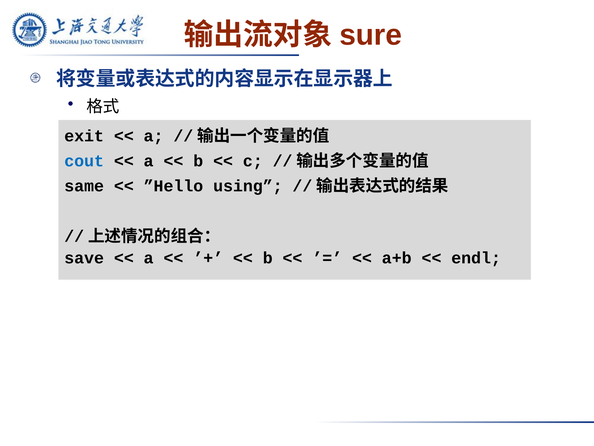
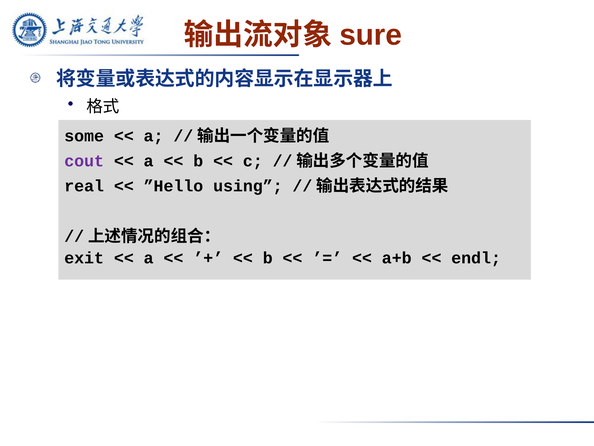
exit: exit -> some
cout colour: blue -> purple
same: same -> real
save: save -> exit
